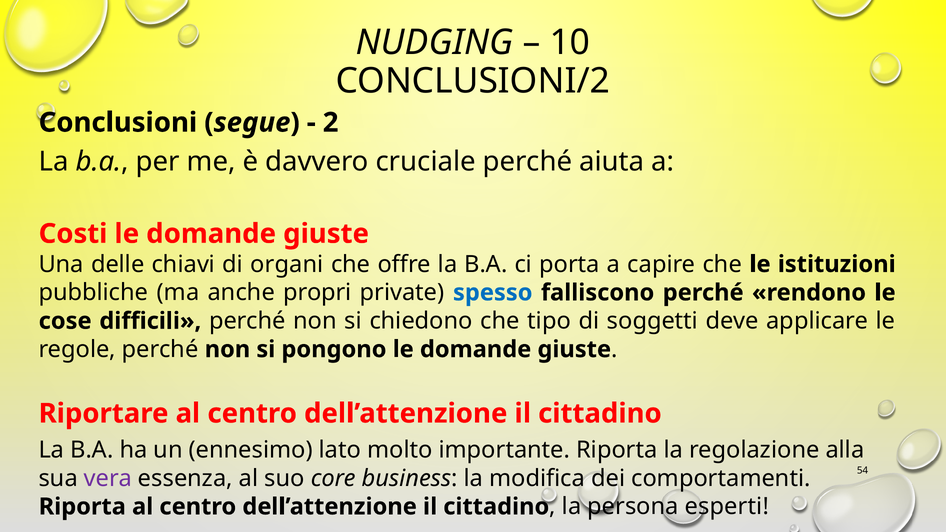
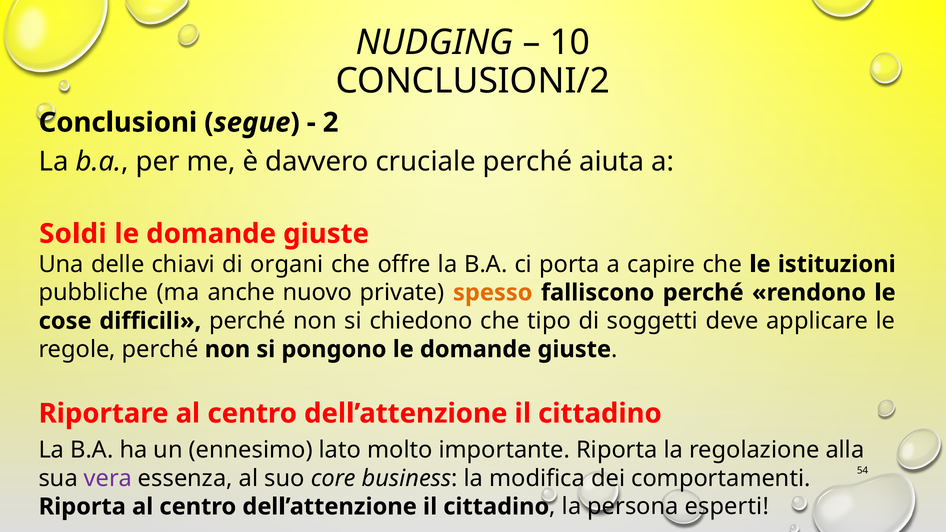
Costi: Costi -> Soldi
propri: propri -> nuovo
spesso colour: blue -> orange
